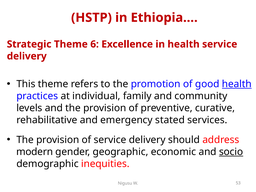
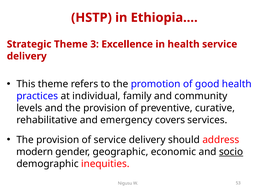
6: 6 -> 3
health at (237, 84) underline: present -> none
stated: stated -> covers
